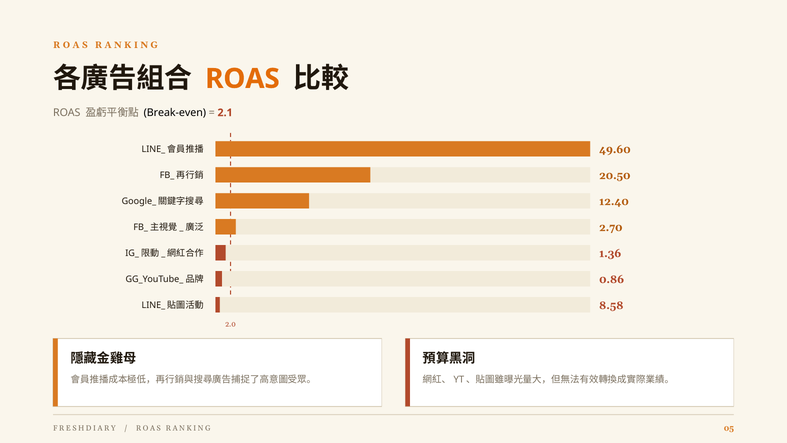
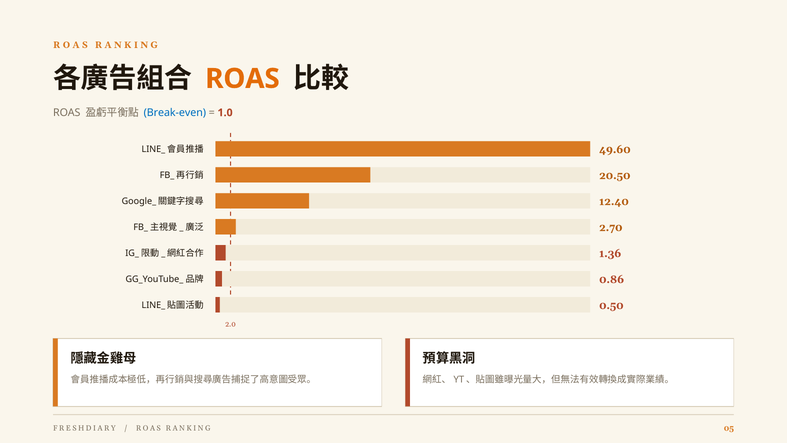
Break-even colour: black -> blue
2.1: 2.1 -> 1.0
8.58: 8.58 -> 0.50
